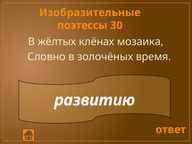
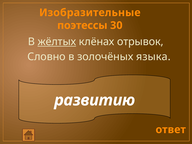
жёлтых underline: none -> present
мозаика: мозаика -> отрывок
время: время -> языка
